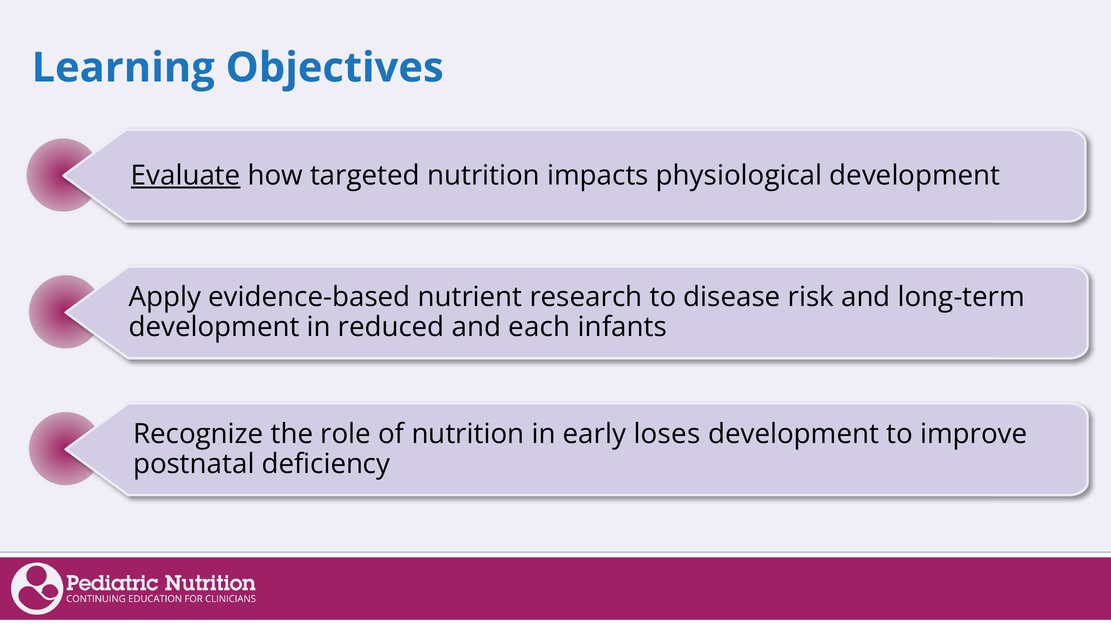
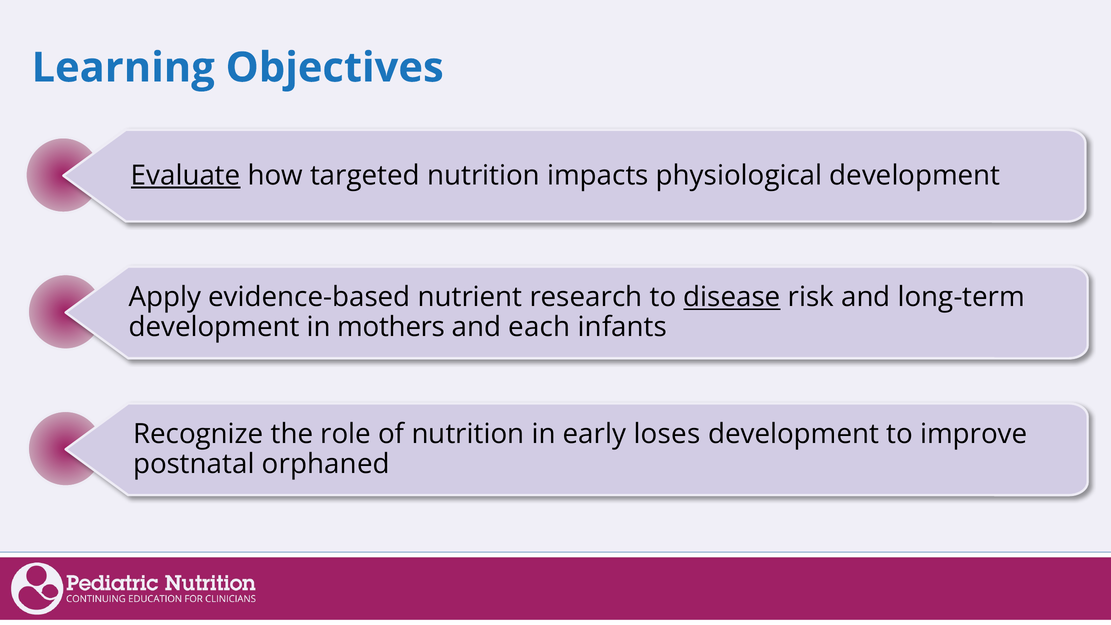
disease underline: none -> present
reduced: reduced -> mothers
deficiency: deficiency -> orphaned
